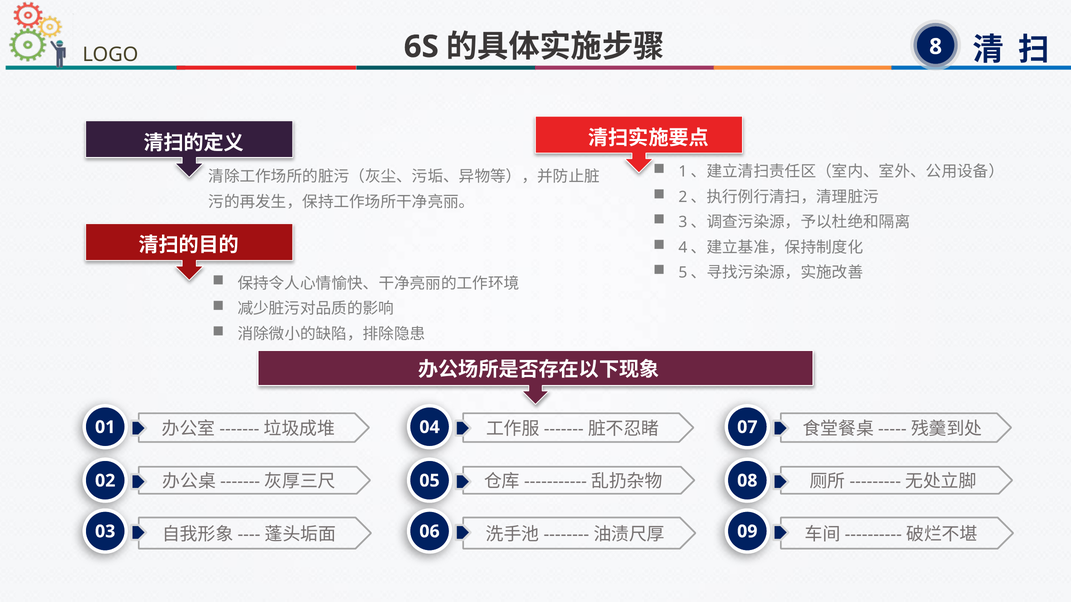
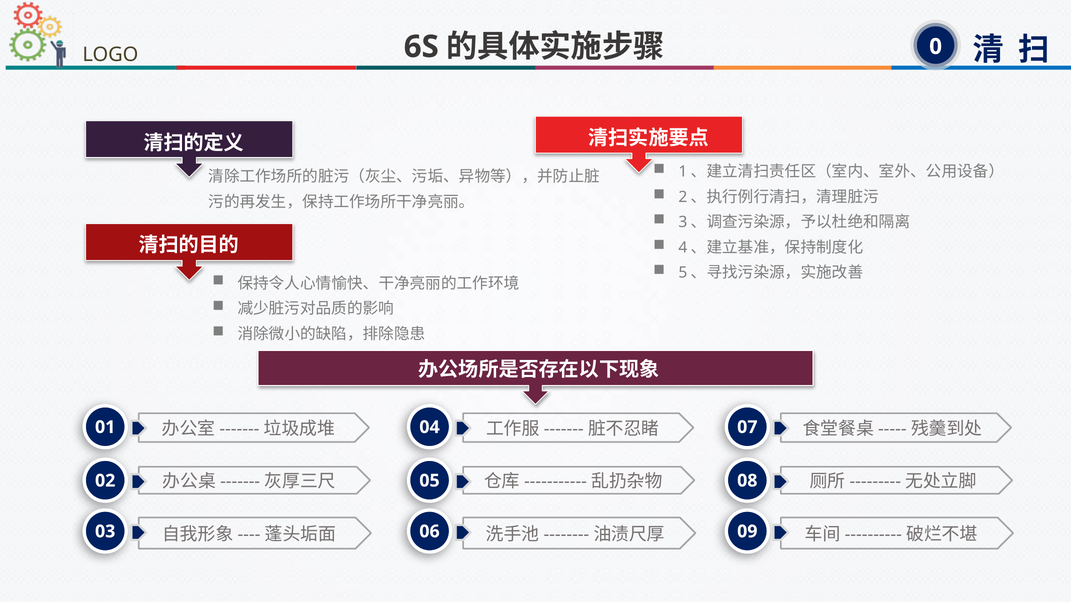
8: 8 -> 0
